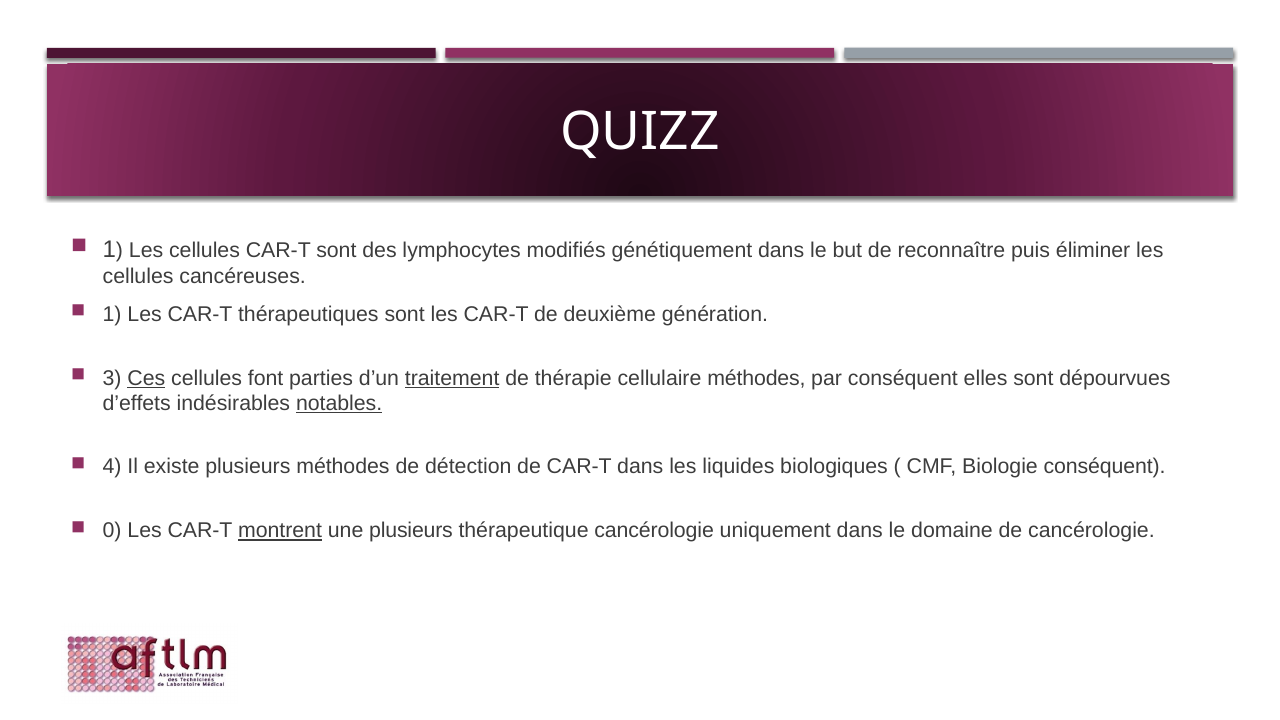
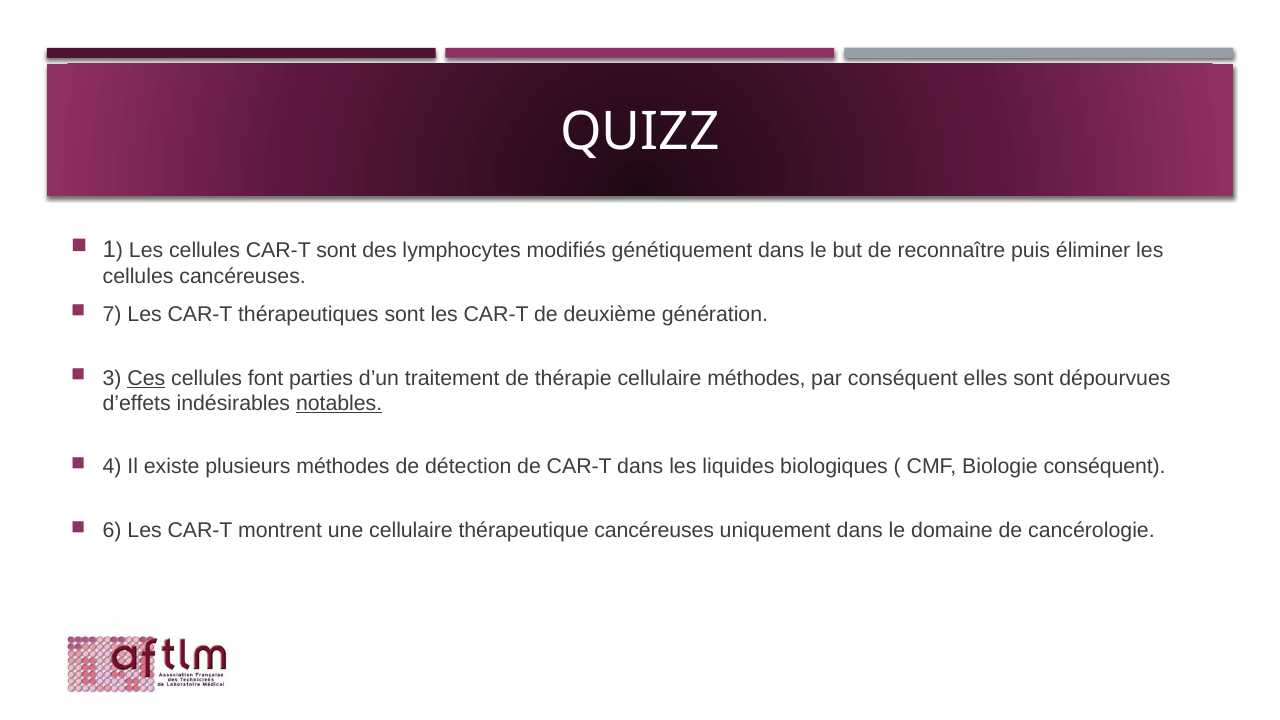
1 at (112, 315): 1 -> 7
traitement underline: present -> none
0: 0 -> 6
montrent underline: present -> none
une plusieurs: plusieurs -> cellulaire
thérapeutique cancérologie: cancérologie -> cancéreuses
